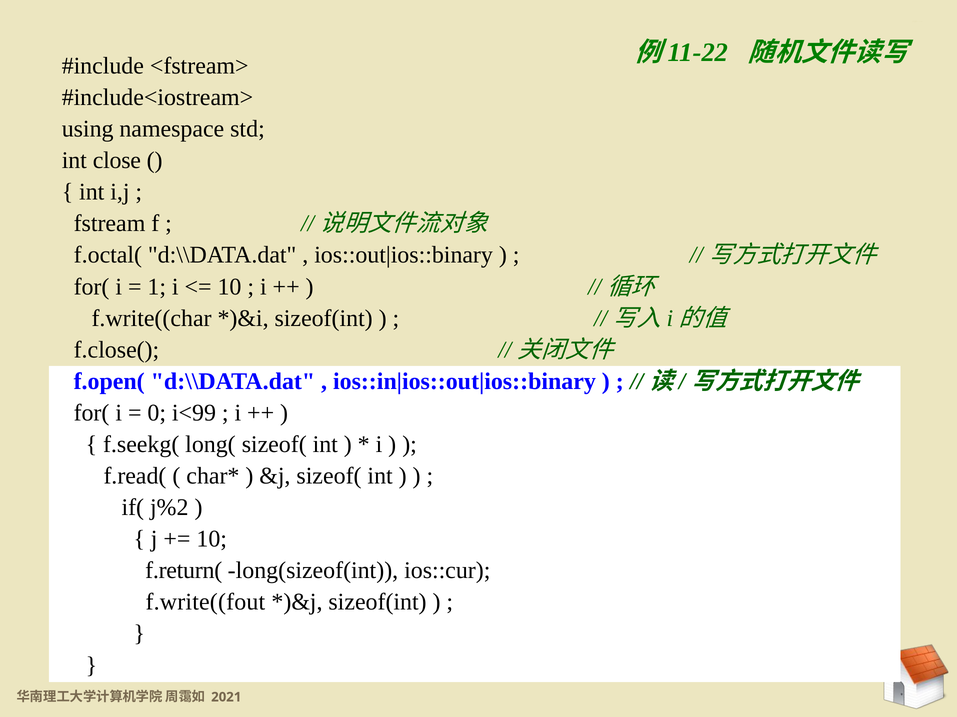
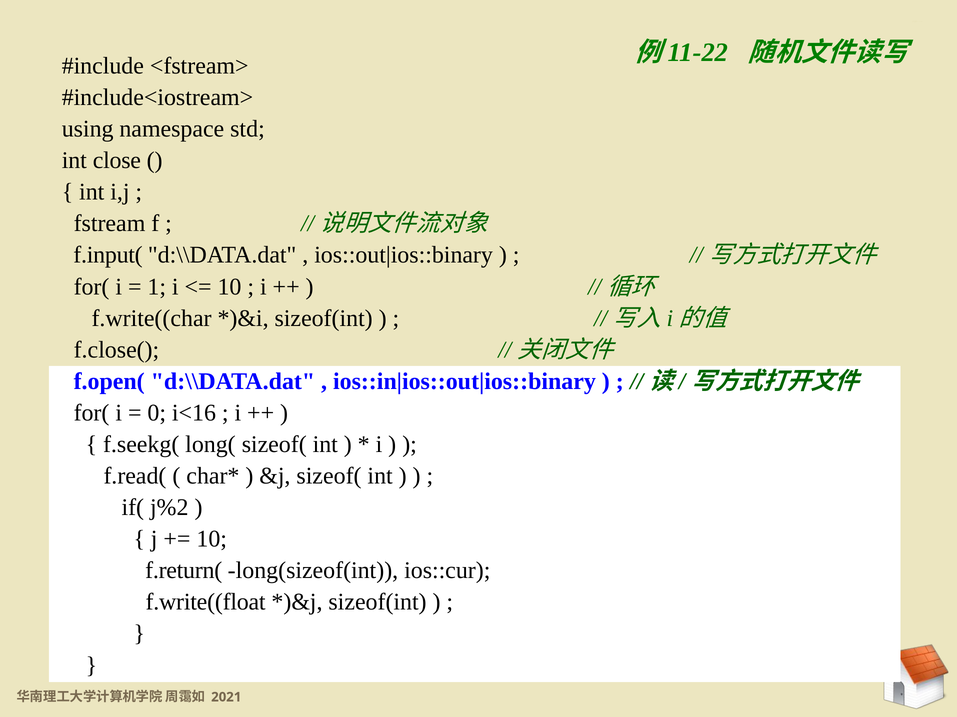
f.octal(: f.octal( -> f.input(
i<99: i<99 -> i<16
f.write((fout: f.write((fout -> f.write((float
